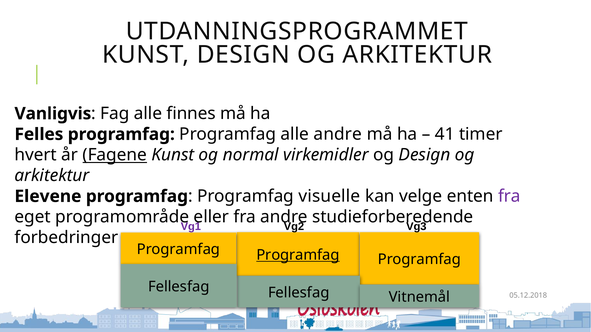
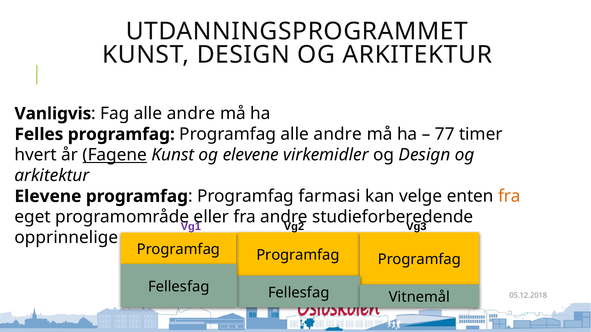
Fag alle finnes: finnes -> andre
41: 41 -> 77
og normal: normal -> elevene
visuelle: visuelle -> farmasi
fra at (509, 197) colour: purple -> orange
forbedringer: forbedringer -> opprinnelige
Programfag at (298, 255) underline: present -> none
